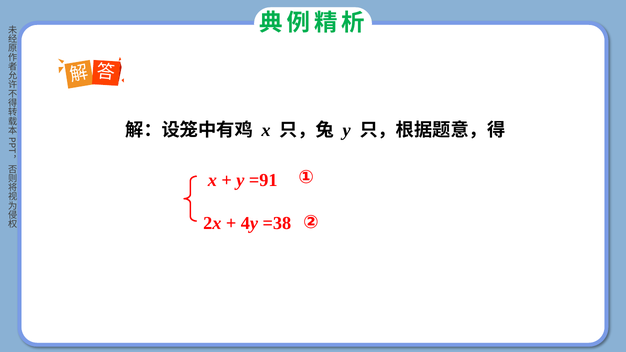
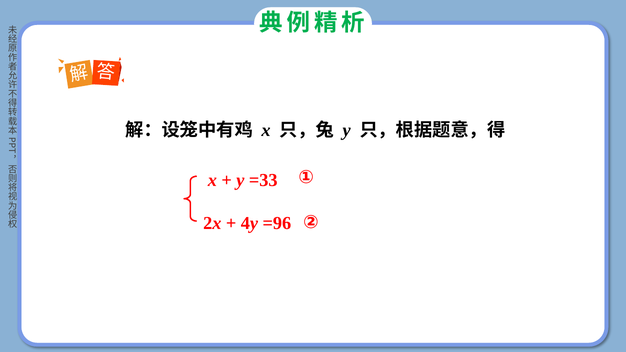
=91: =91 -> =33
=38: =38 -> =96
